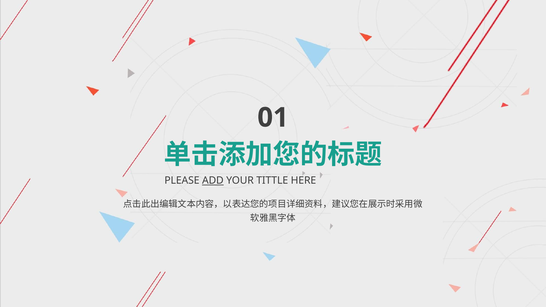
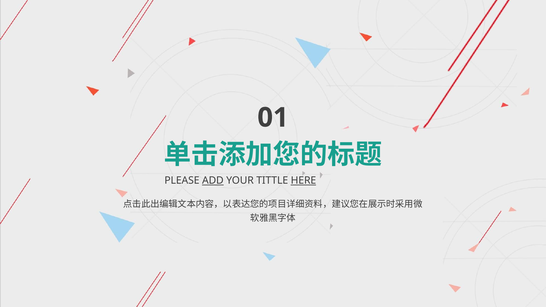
HERE underline: none -> present
